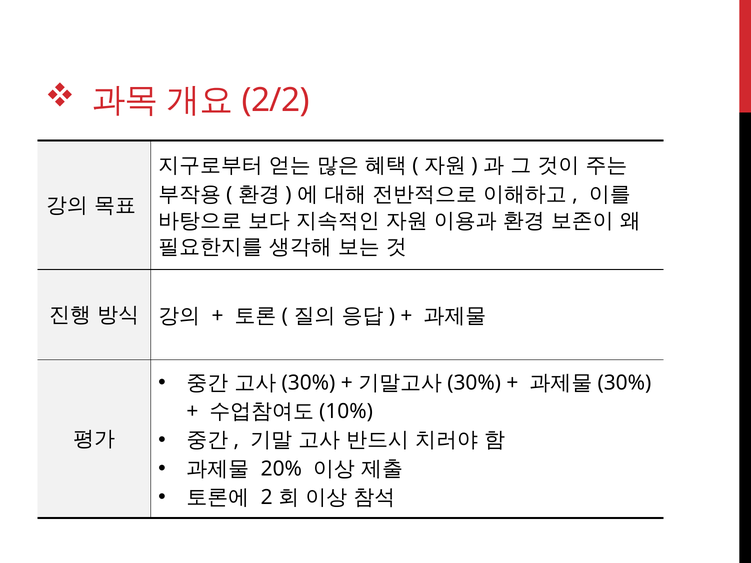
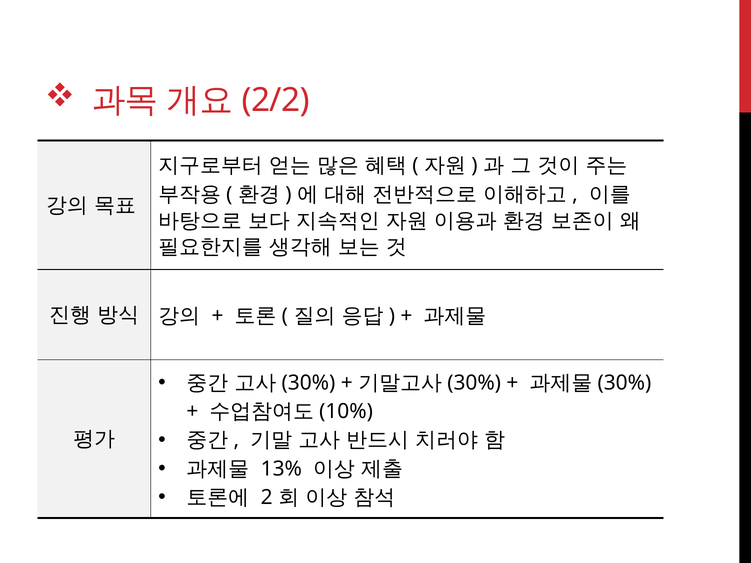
20%: 20% -> 13%
